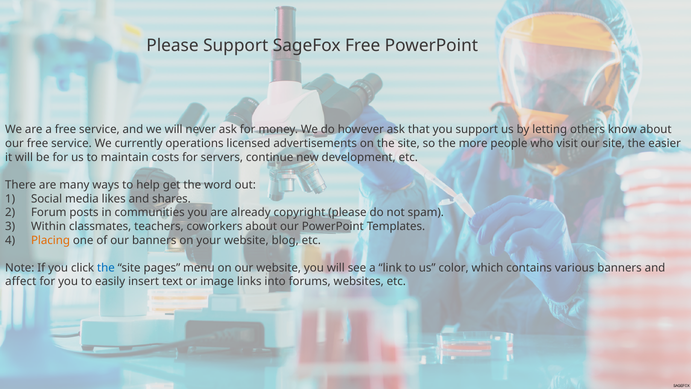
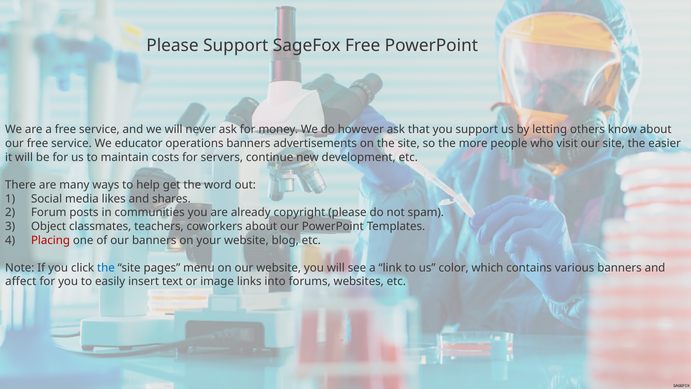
currently: currently -> educator
operations licensed: licensed -> banners
Within: Within -> Object
Placing colour: orange -> red
